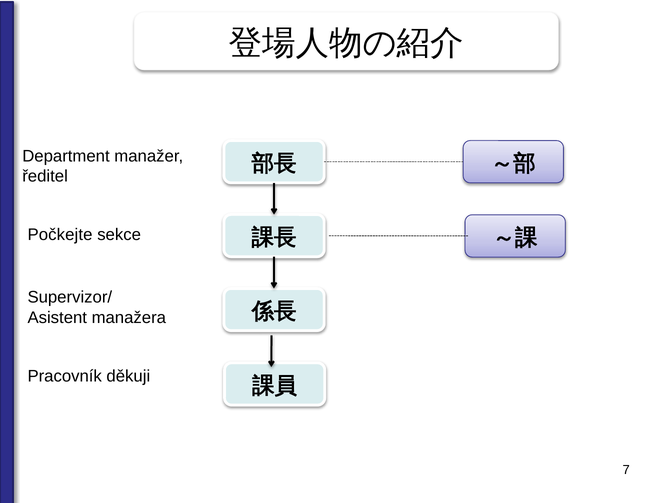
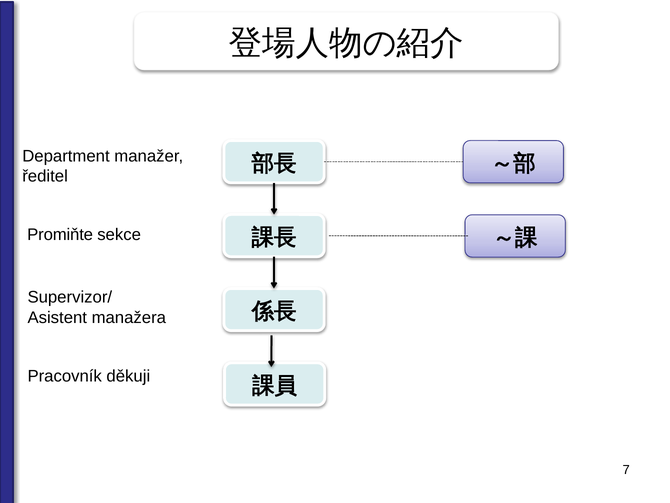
Počkejte: Počkejte -> Promiňte
